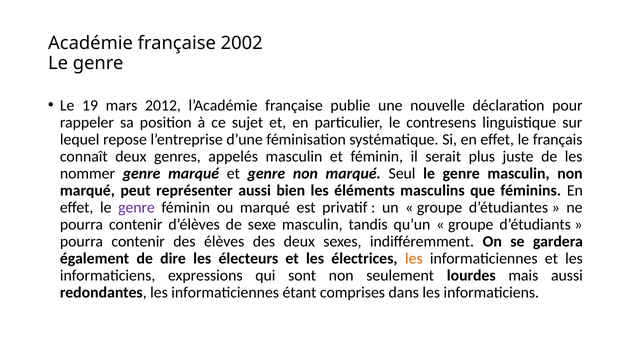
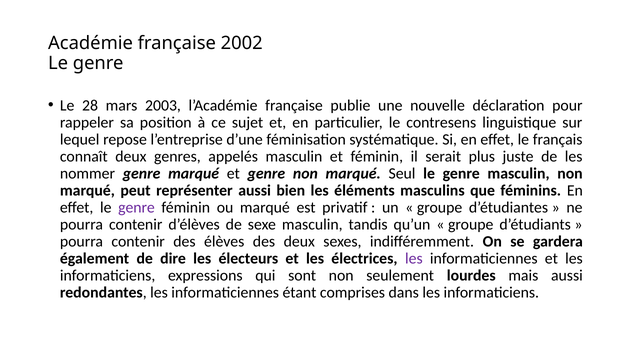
19: 19 -> 28
2012: 2012 -> 2003
les at (414, 259) colour: orange -> purple
